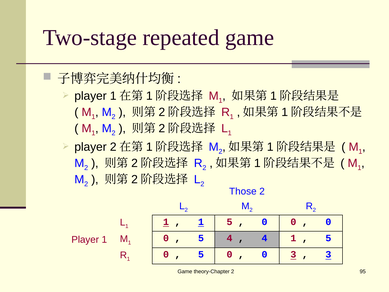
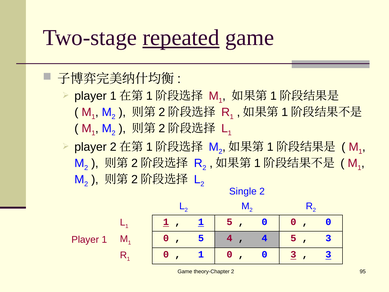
repeated underline: none -> present
Those: Those -> Single
4 1: 1 -> 5
5 at (328, 238): 5 -> 3
5 at (201, 254): 5 -> 1
